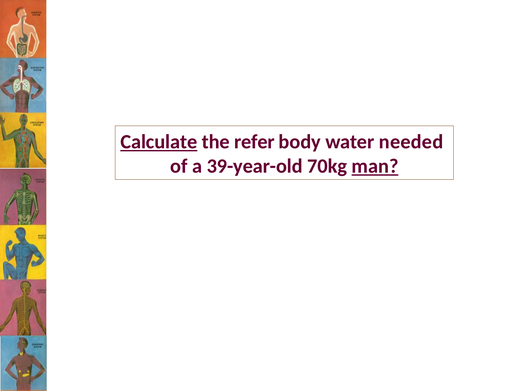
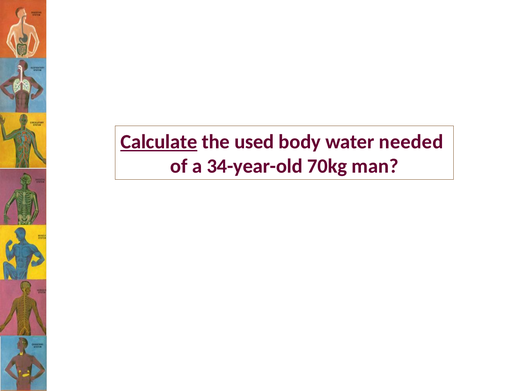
refer: refer -> used
39-year-old: 39-year-old -> 34-year-old
man underline: present -> none
